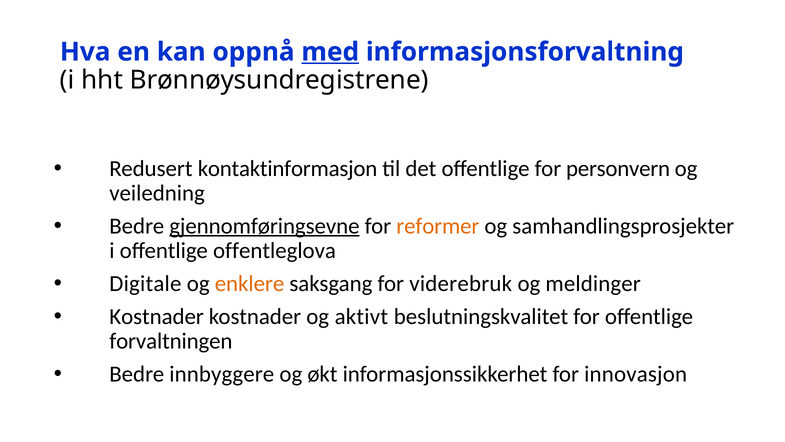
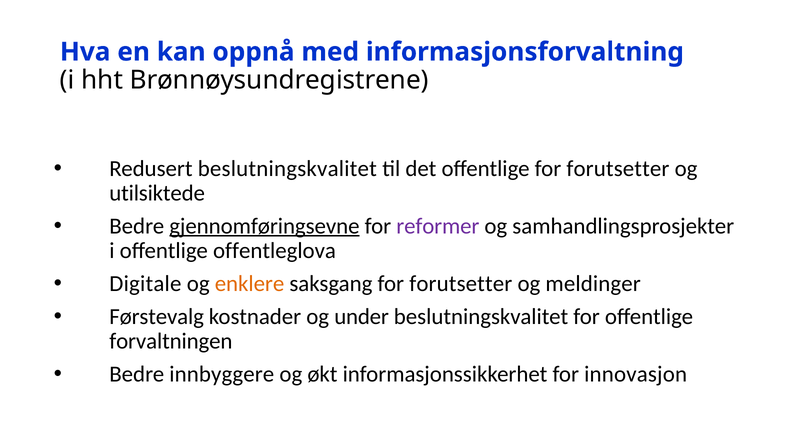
med underline: present -> none
Redusert kontaktinformasjon: kontaktinformasjon -> beslutningskvalitet
offentlige for personvern: personvern -> forutsetter
veiledning: veiledning -> utilsiktede
reformer colour: orange -> purple
saksgang for viderebruk: viderebruk -> forutsetter
Kostnader at (157, 316): Kostnader -> Førstevalg
aktivt: aktivt -> under
